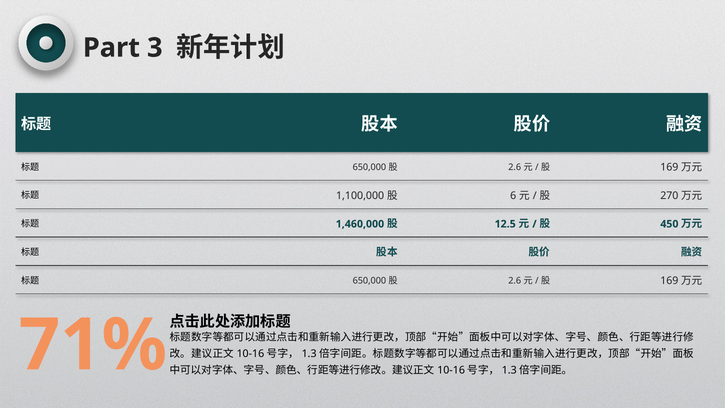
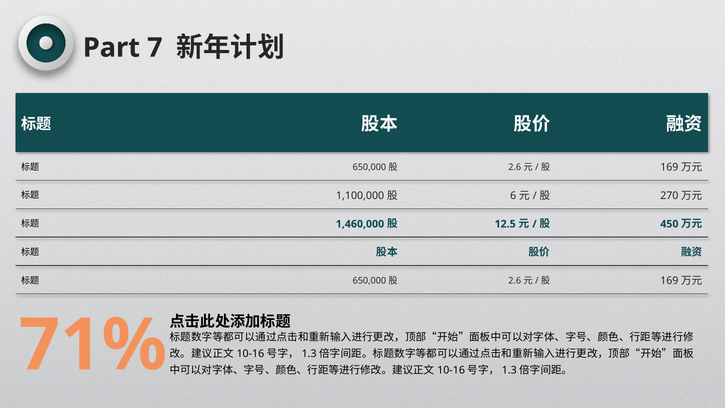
3: 3 -> 7
